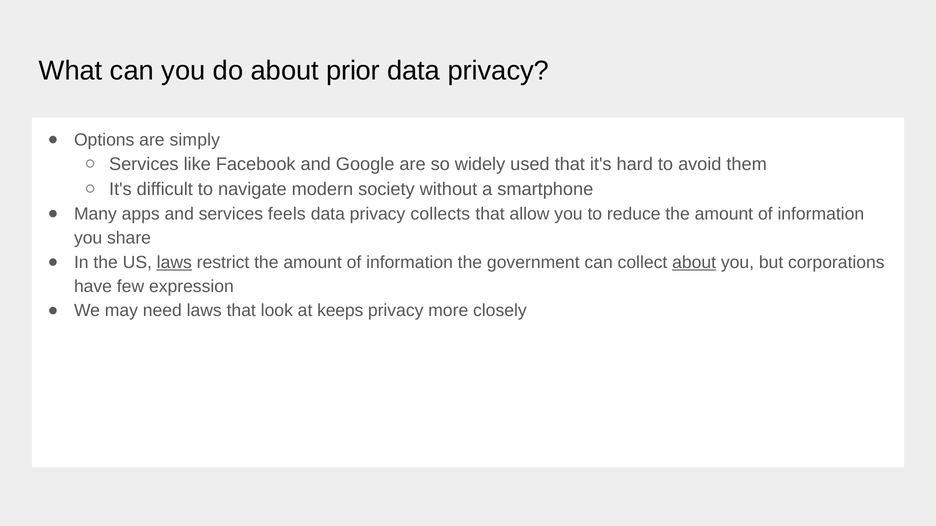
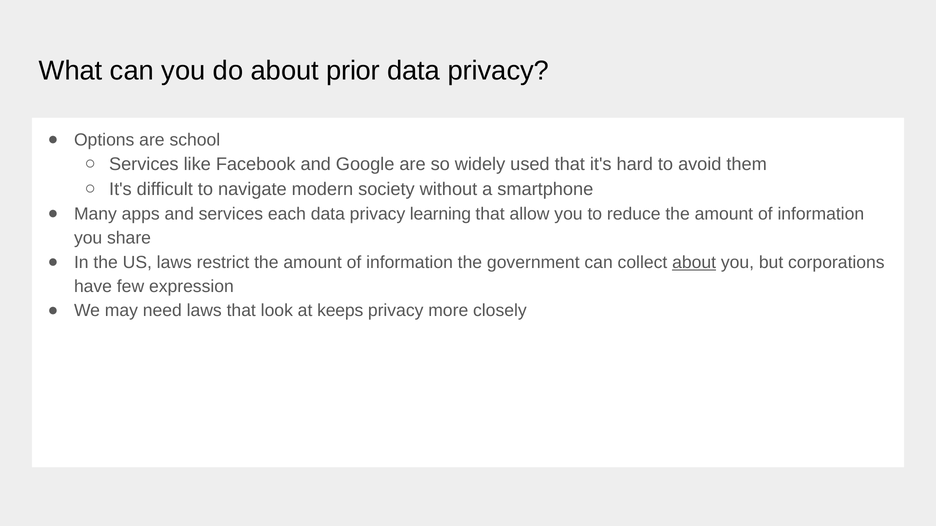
simply: simply -> school
feels: feels -> each
collects: collects -> learning
laws at (174, 263) underline: present -> none
